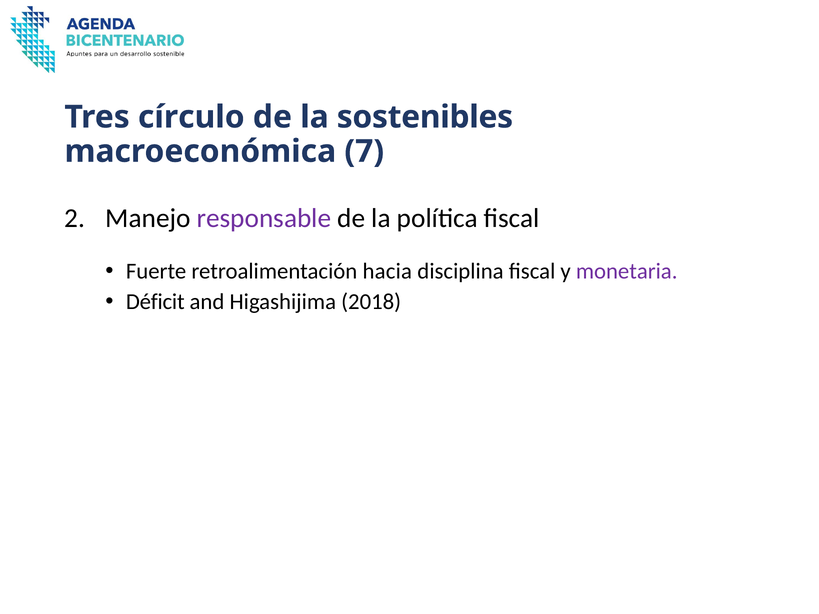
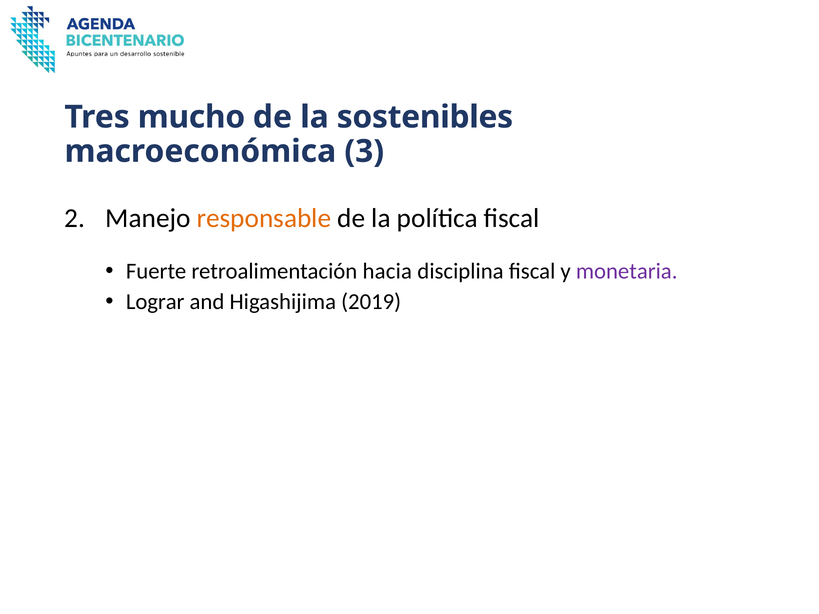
círculo: círculo -> mucho
7: 7 -> 3
responsable colour: purple -> orange
Déficit: Déficit -> Lograr
2018: 2018 -> 2019
